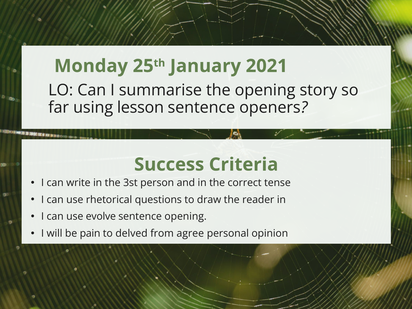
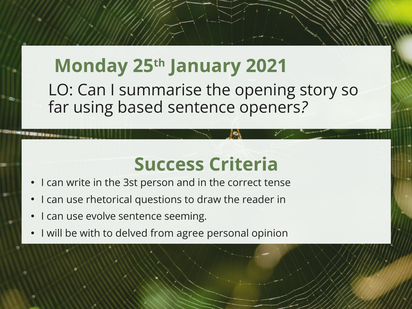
lesson: lesson -> based
sentence opening: opening -> seeming
pain: pain -> with
